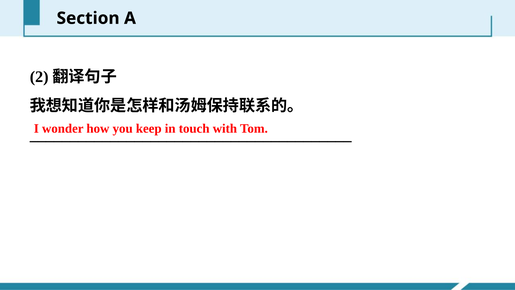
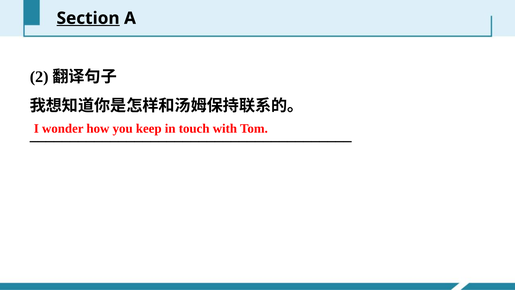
Section underline: none -> present
